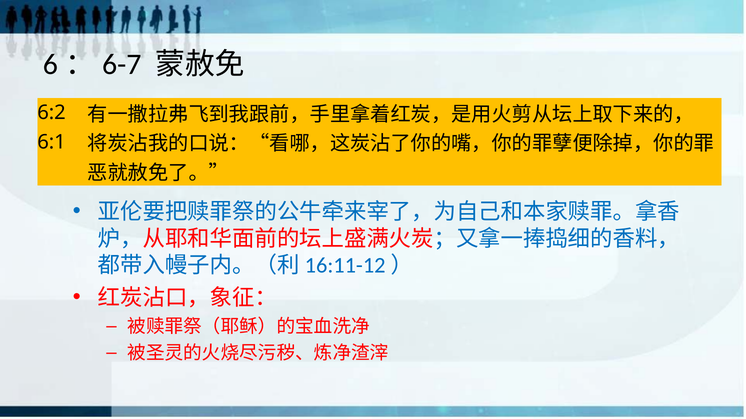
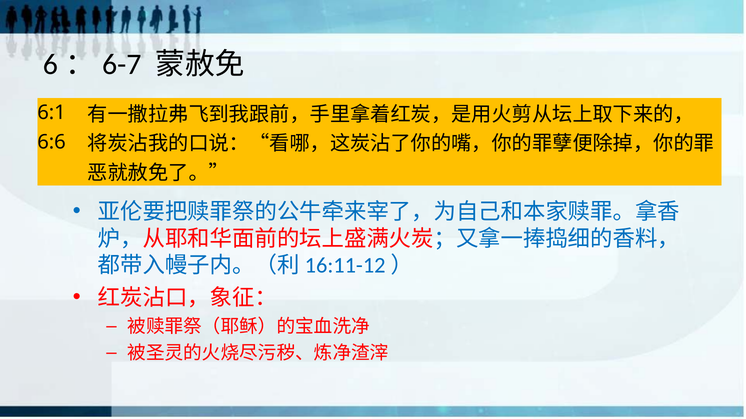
6:2: 6:2 -> 6:1
6:1: 6:1 -> 6:6
